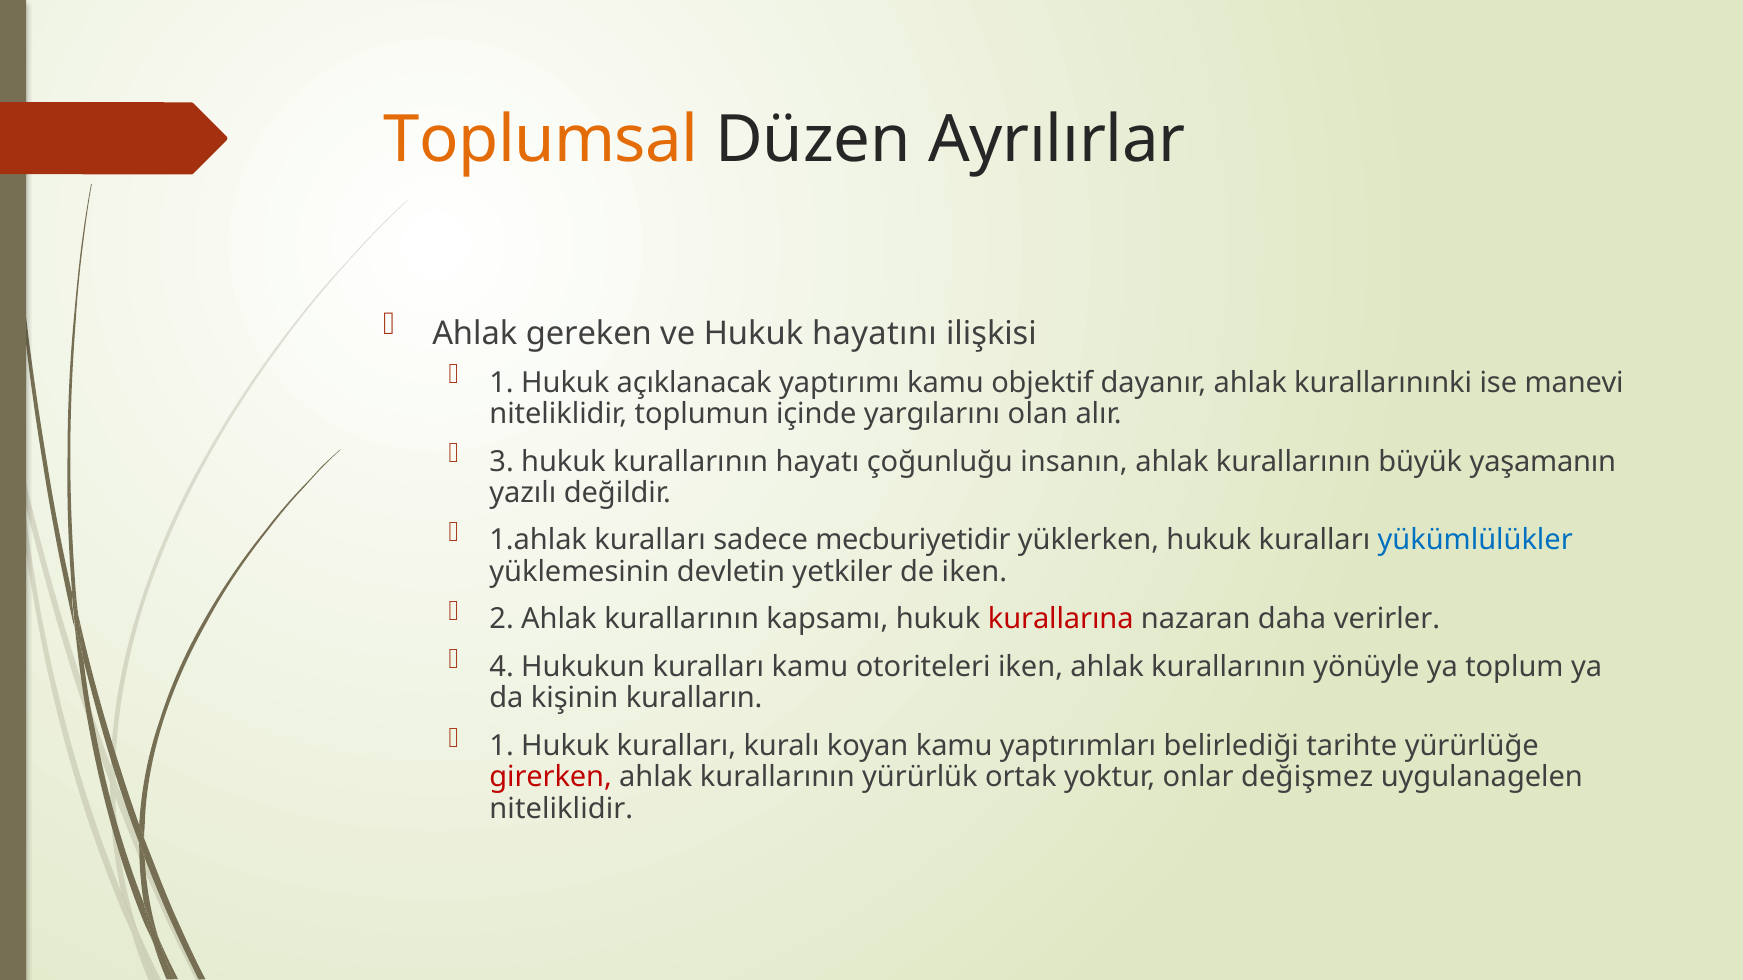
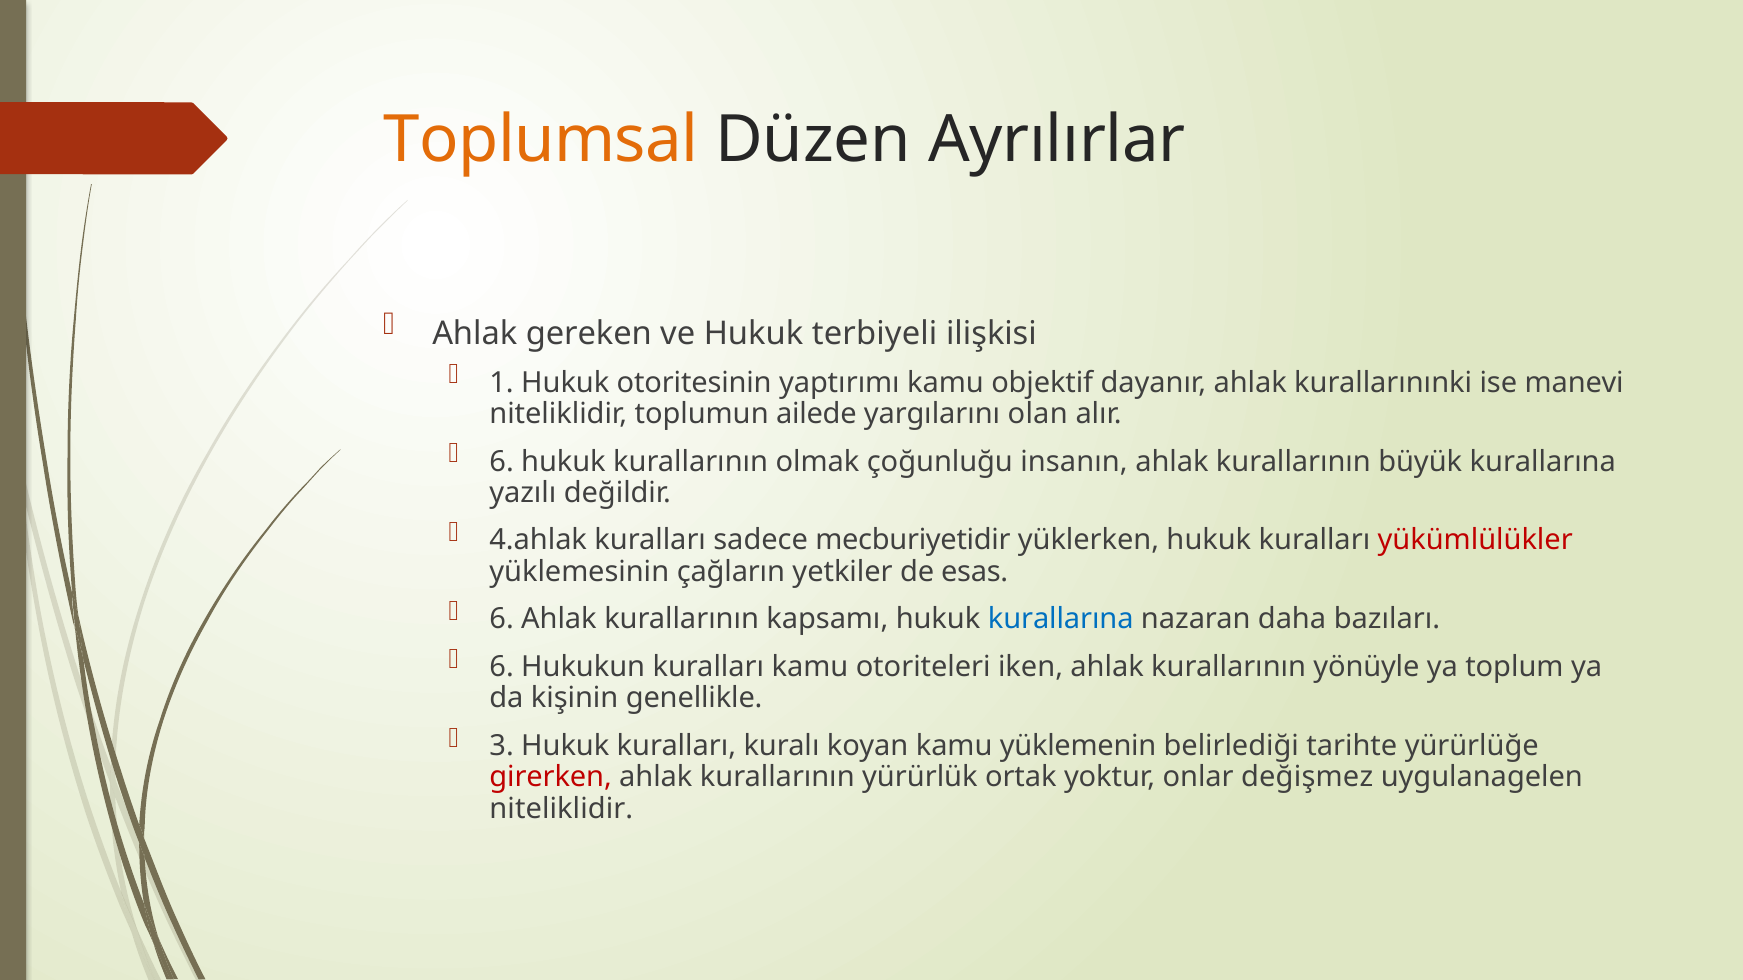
hayatını: hayatını -> terbiyeli
açıklanacak: açıklanacak -> otoritesinin
içinde: içinde -> ailede
3 at (502, 462): 3 -> 6
hayatı: hayatı -> olmak
büyük yaşamanın: yaşamanın -> kurallarına
1.ahlak: 1.ahlak -> 4.ahlak
yükümlülükler colour: blue -> red
devletin: devletin -> çağların
de iken: iken -> esas
2 at (502, 620): 2 -> 6
kurallarına at (1061, 620) colour: red -> blue
verirler: verirler -> bazıları
4 at (502, 667): 4 -> 6
kuralların: kuralların -> genellikle
1 at (502, 746): 1 -> 3
yaptırımları: yaptırımları -> yüklemenin
